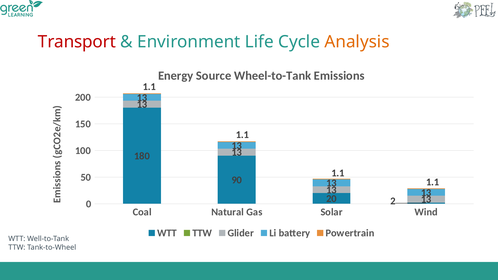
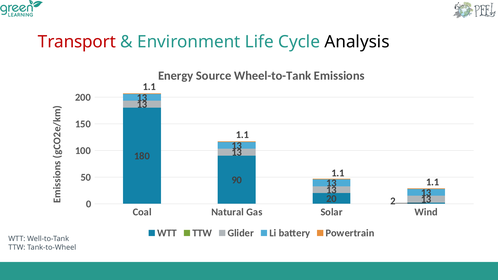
Analysis colour: orange -> black
